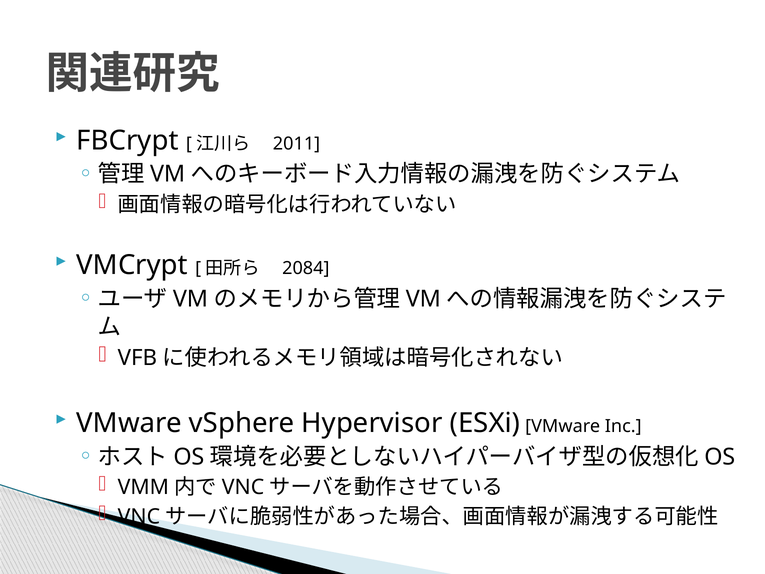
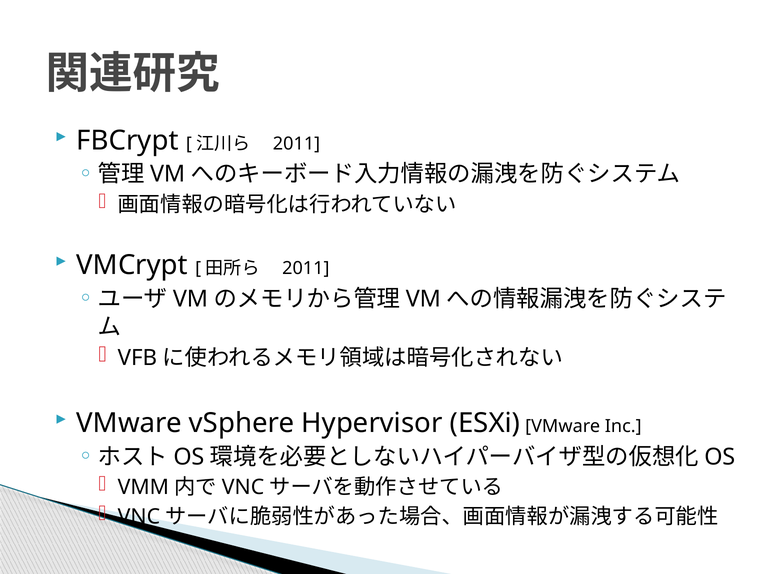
2084 at (306, 268): 2084 -> 2011
